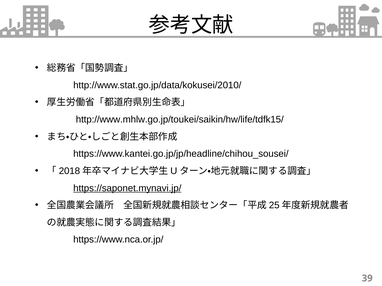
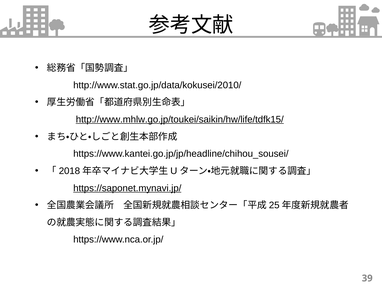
http://www.mhlw.go.jp/toukei/saikin/hw/life/tdfk15/ underline: none -> present
